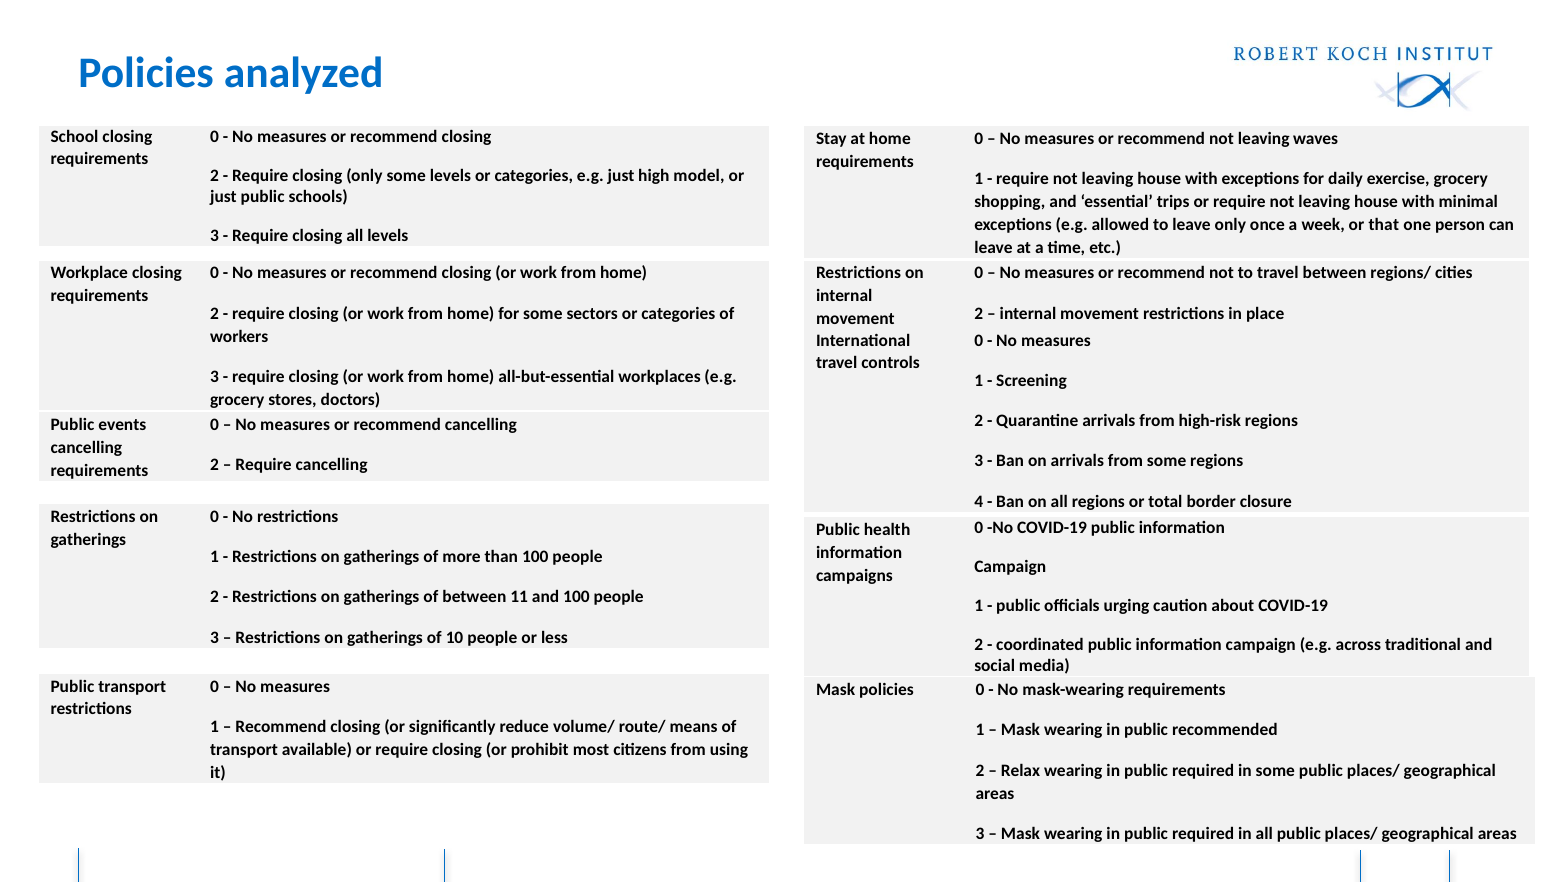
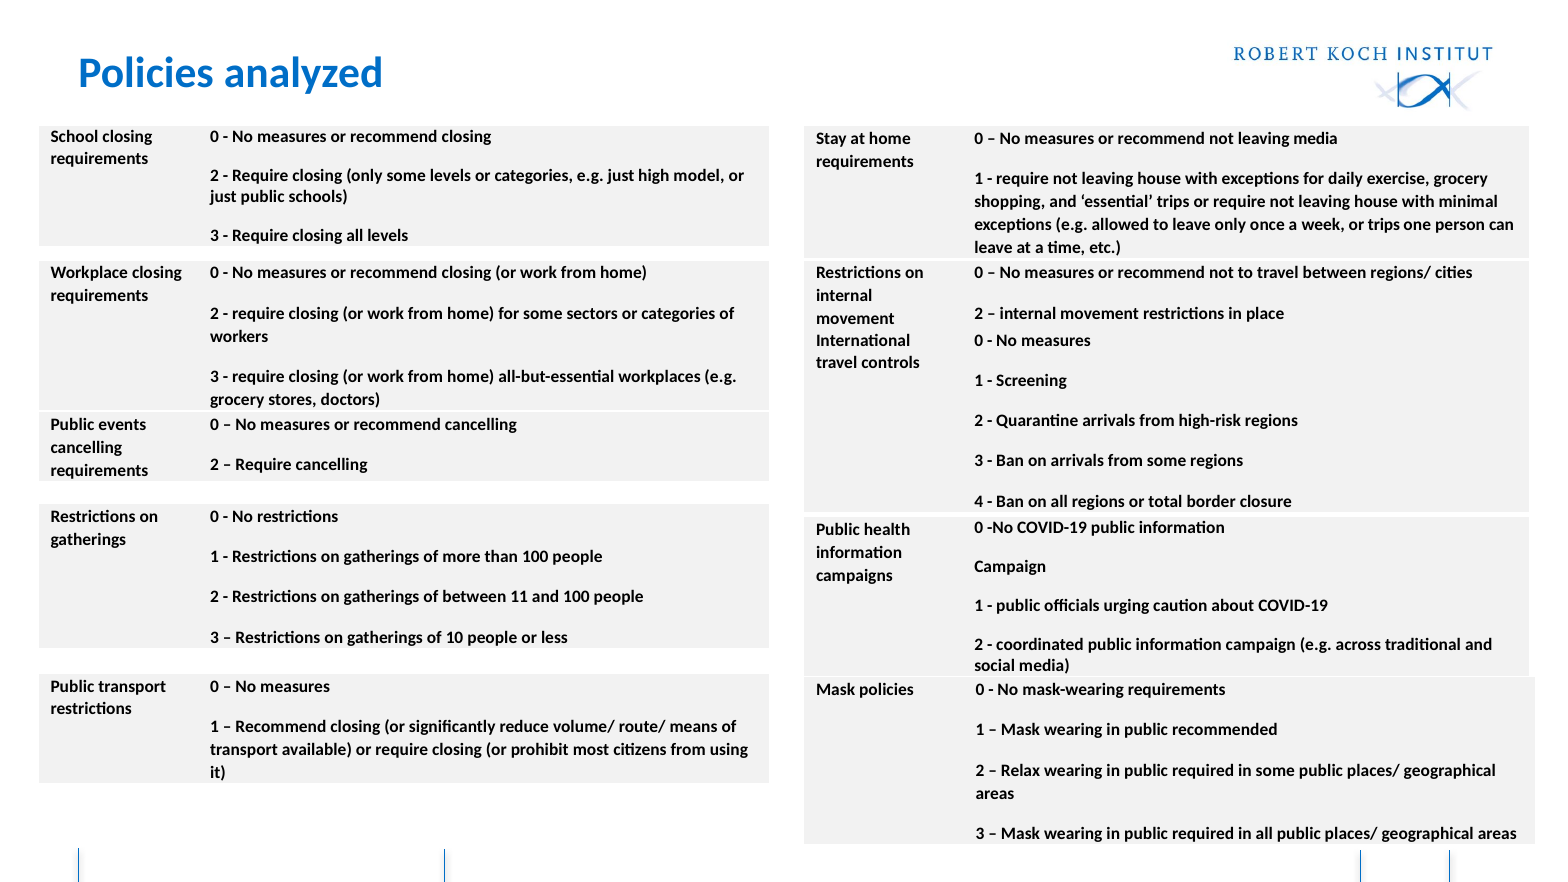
leaving waves: waves -> media
or that: that -> trips
